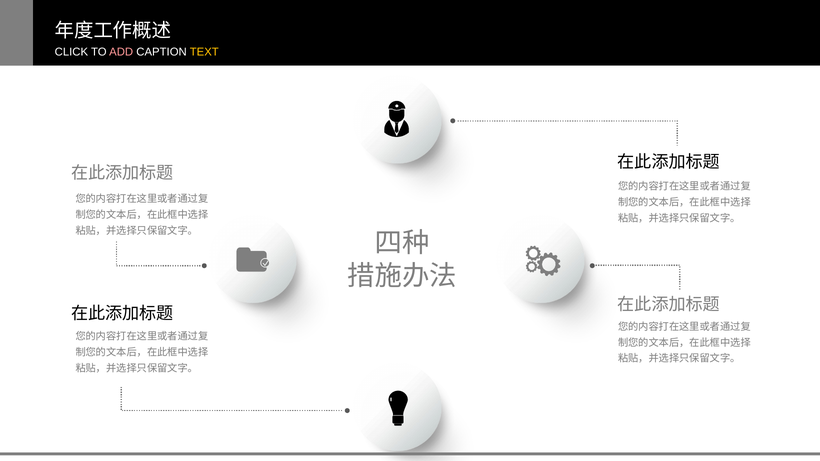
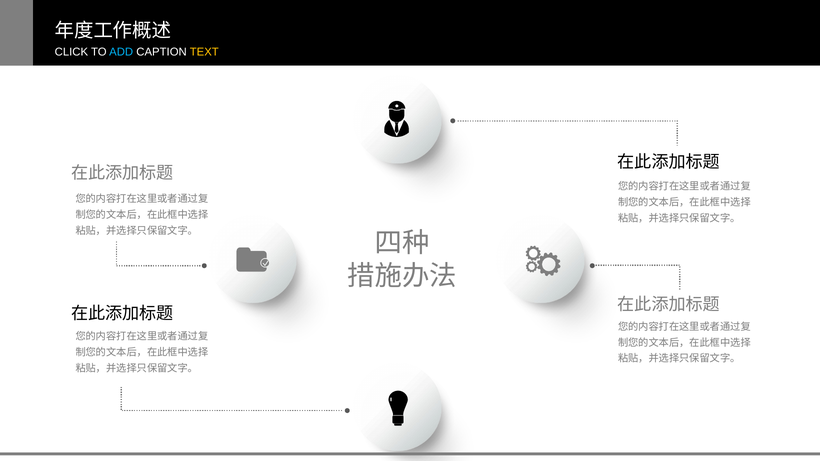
ADD colour: pink -> light blue
